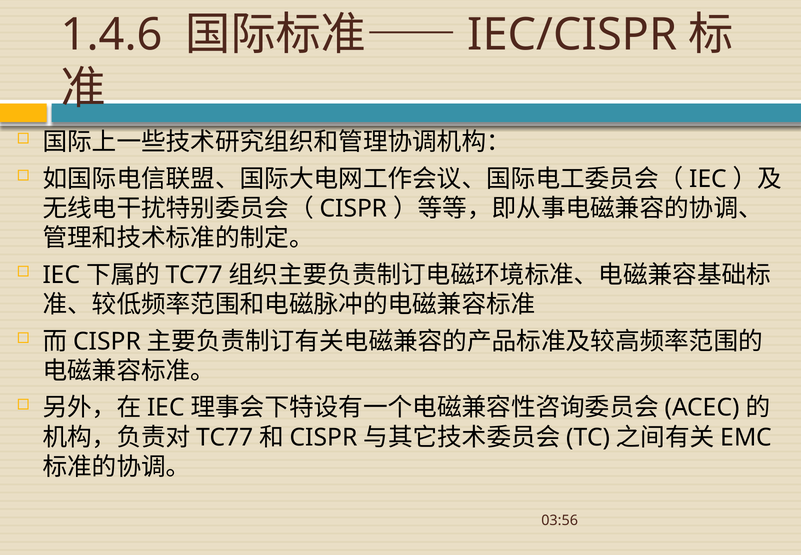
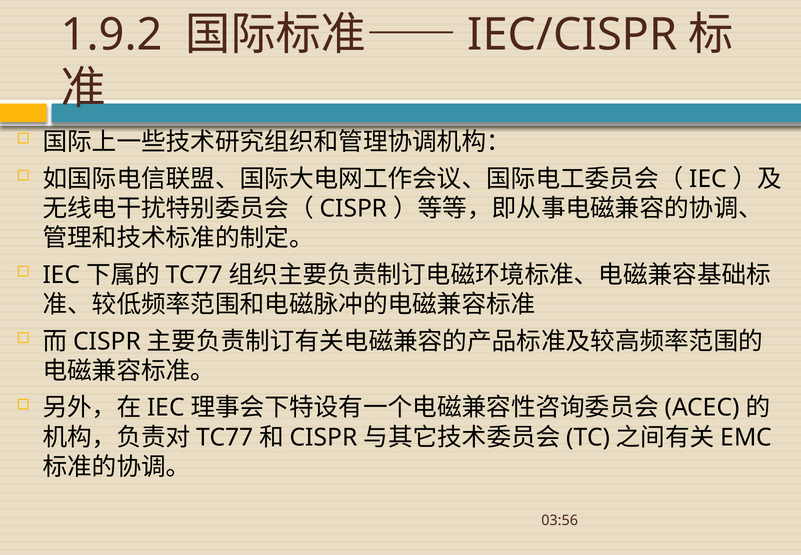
1.4.6: 1.4.6 -> 1.9.2
